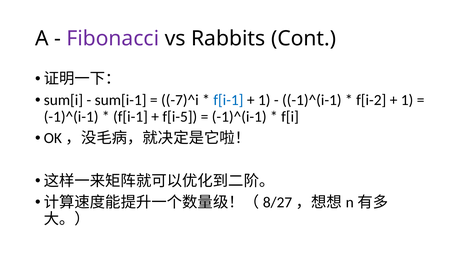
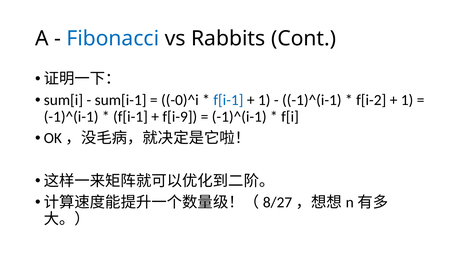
Fibonacci colour: purple -> blue
-7)^i: -7)^i -> -0)^i
f[i-5: f[i-5 -> f[i-9
